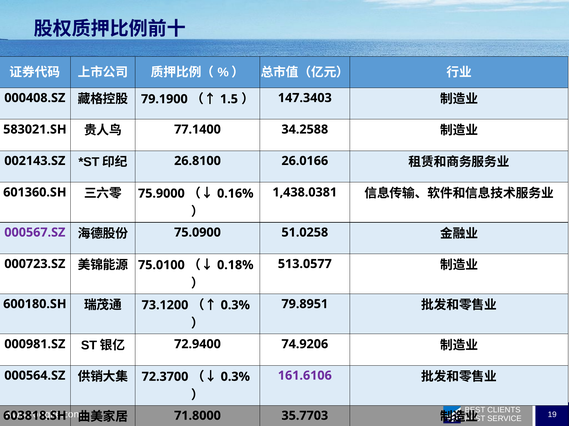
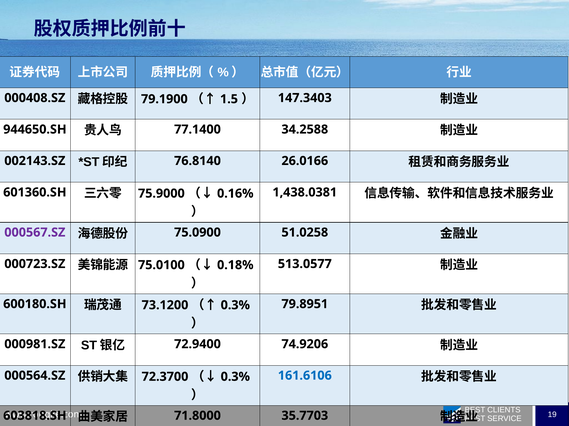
583021.SH: 583021.SH -> 944650.SH
26.8100: 26.8100 -> 76.8140
161.6106 colour: purple -> blue
